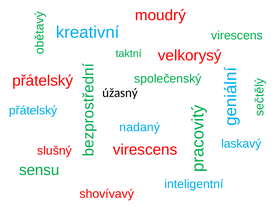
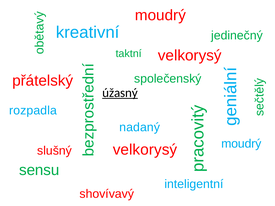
virescens at (237, 35): virescens -> jedinečný
úžasný underline: none -> present
přátelský at (33, 111): přátelský -> rozpadla
laskavý at (241, 144): laskavý -> moudrý
virescens at (145, 150): virescens -> velkorysý
